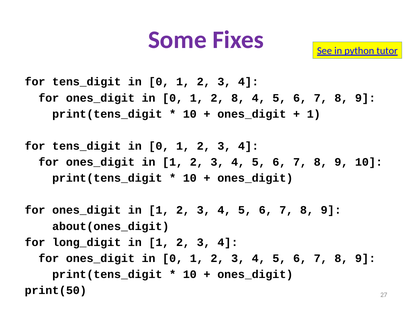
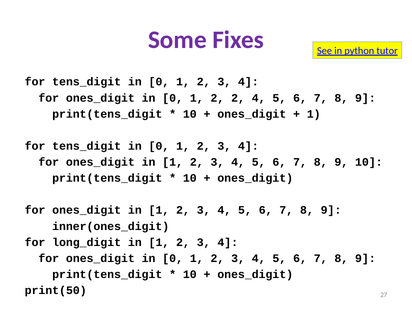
2 8: 8 -> 2
about(ones_digit: about(ones_digit -> inner(ones_digit
